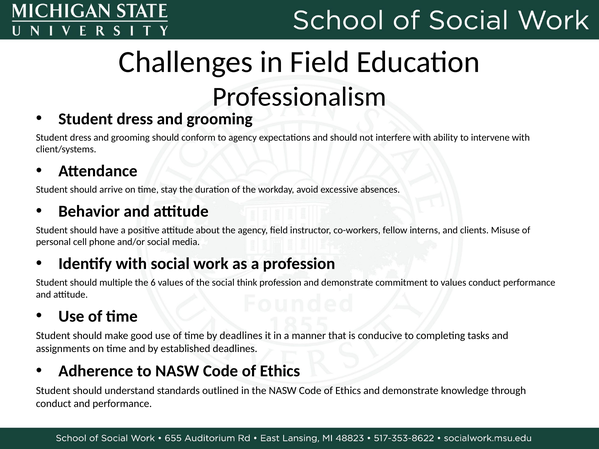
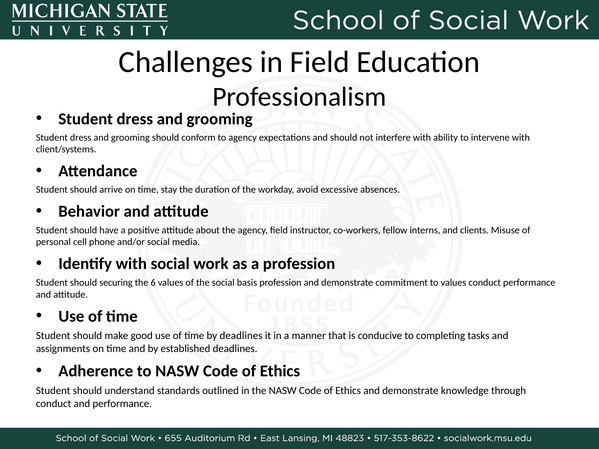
multiple: multiple -> securing
think: think -> basis
